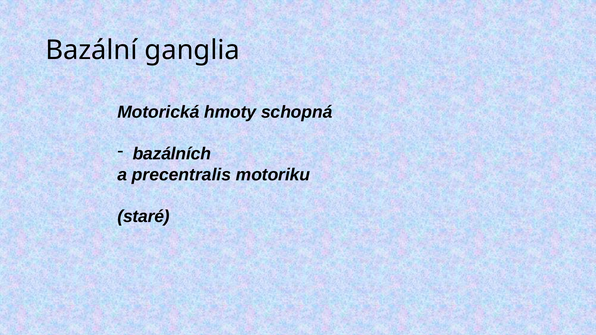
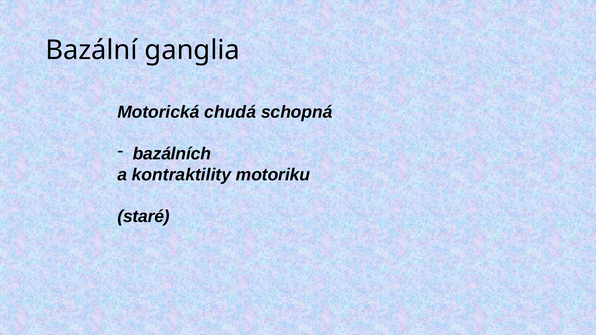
hmoty: hmoty -> chudá
precentralis: precentralis -> kontraktility
